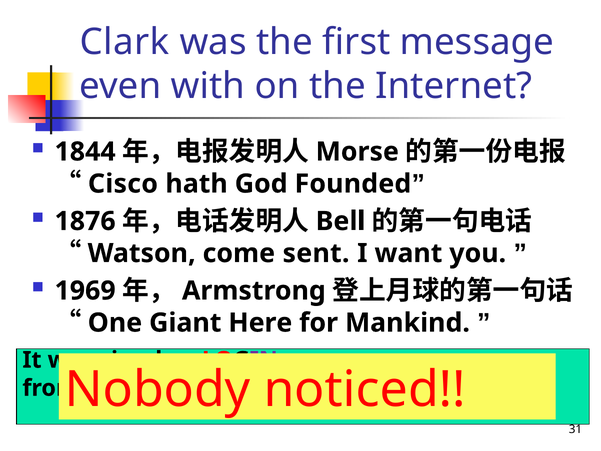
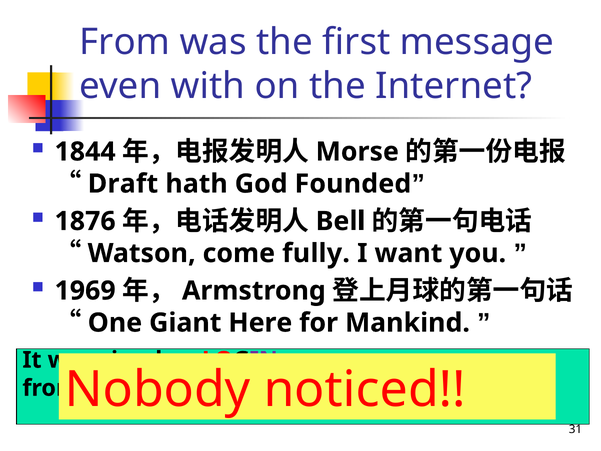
Clark at (125, 42): Clark -> From
Cisco: Cisco -> Draft
sent: sent -> fully
